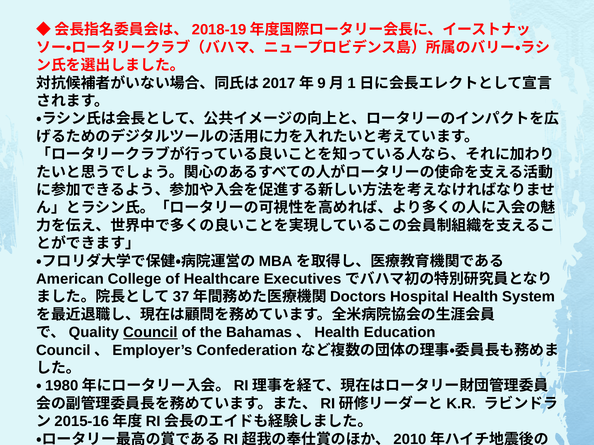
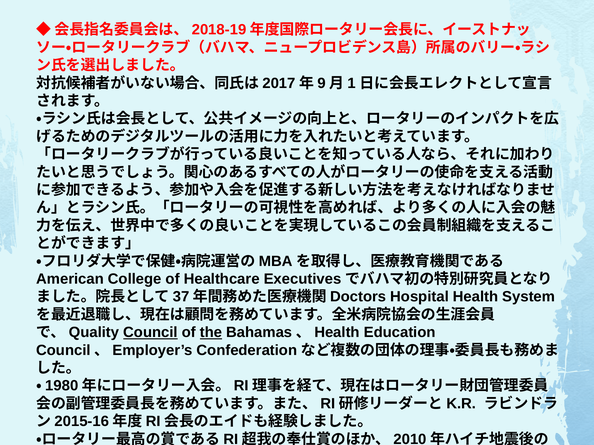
the underline: none -> present
